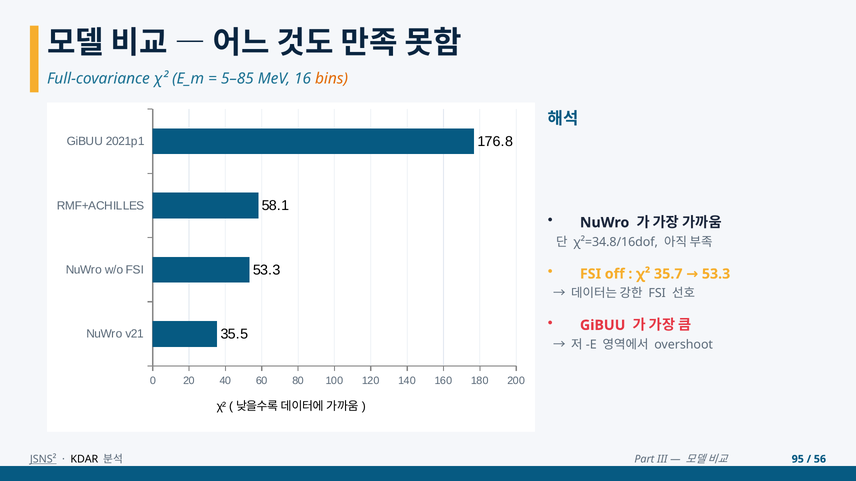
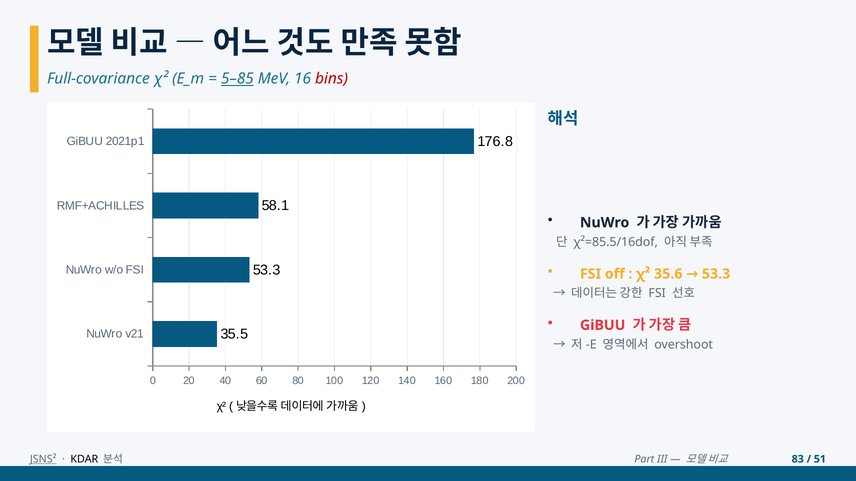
5–85 underline: none -> present
bins colour: orange -> red
χ²=34.8/16dof: χ²=34.8/16dof -> χ²=85.5/16dof
35.7: 35.7 -> 35.6
95: 95 -> 83
56: 56 -> 51
